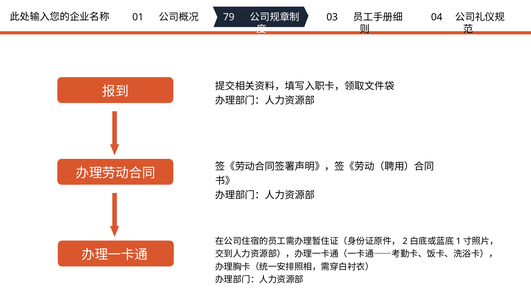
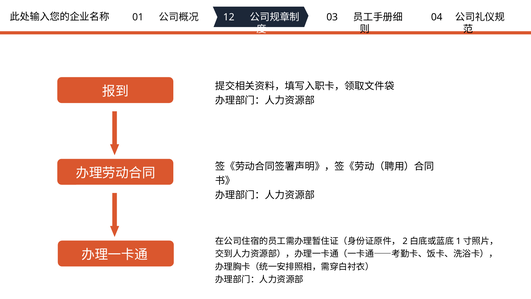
79: 79 -> 12
